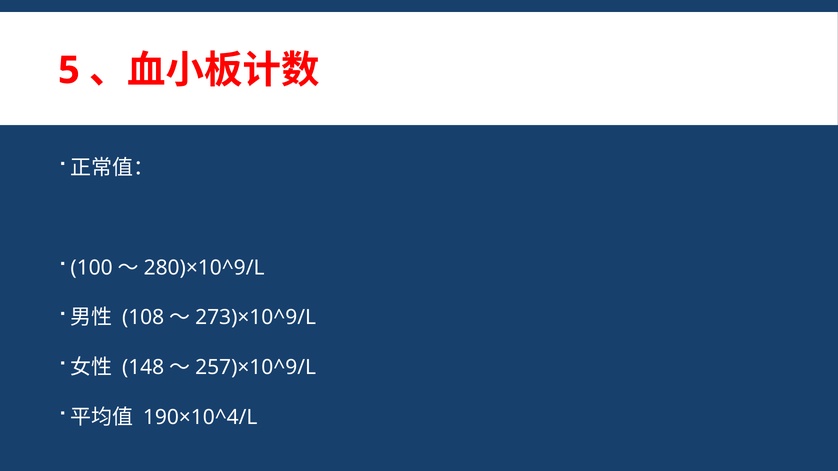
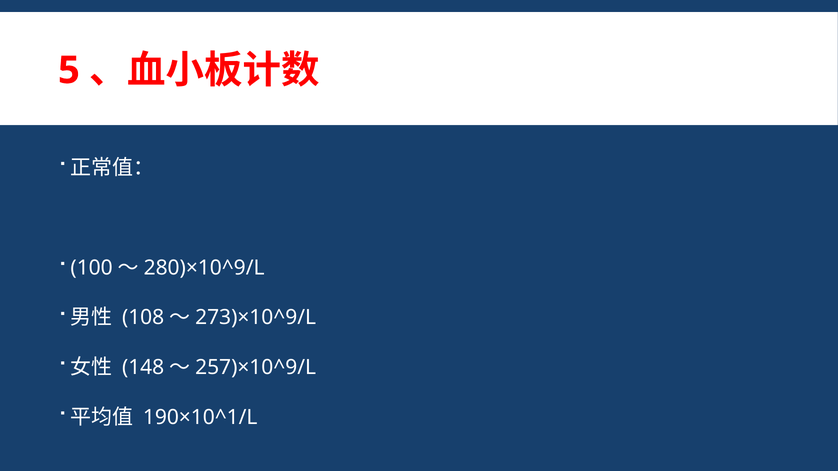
190×10^4/L: 190×10^4/L -> 190×10^1/L
